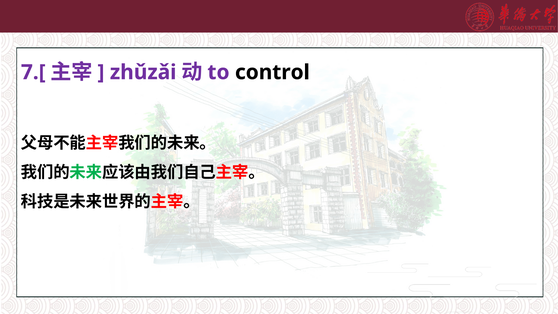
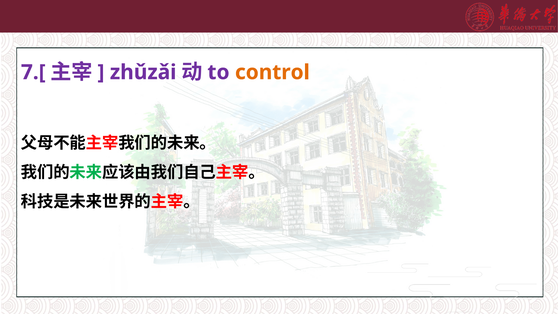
control colour: black -> orange
